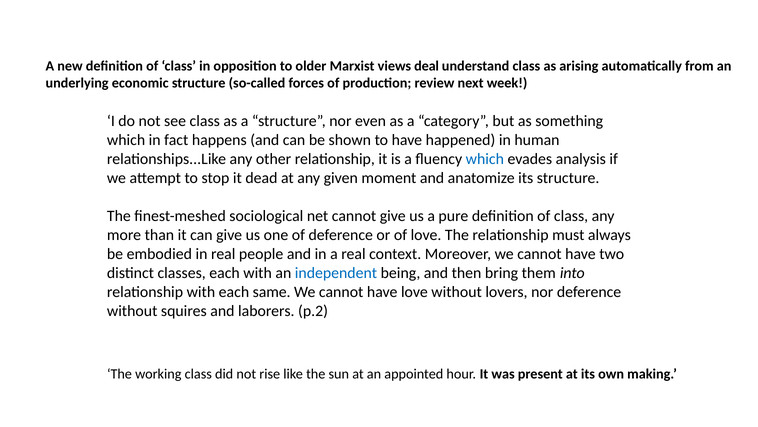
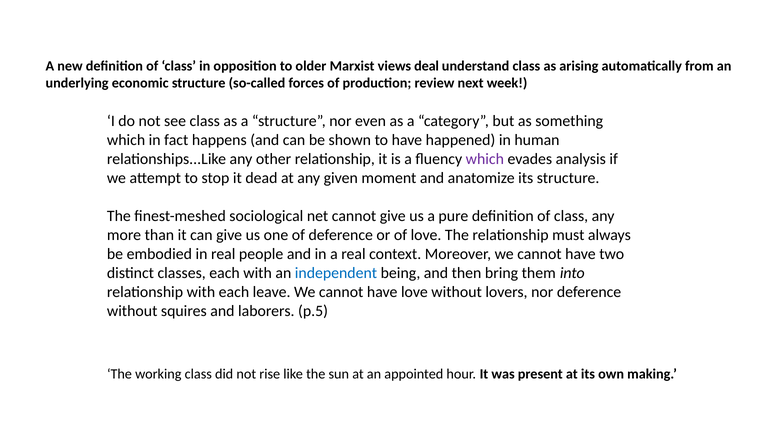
which at (485, 159) colour: blue -> purple
same: same -> leave
p.2: p.2 -> p.5
